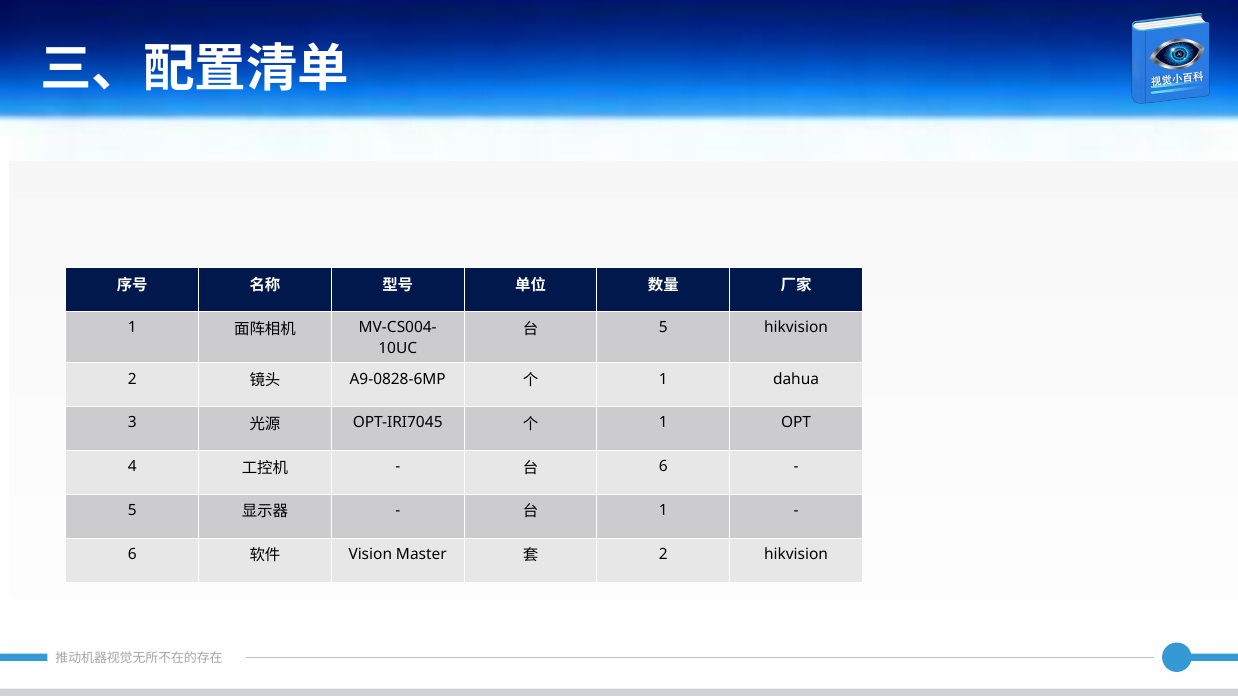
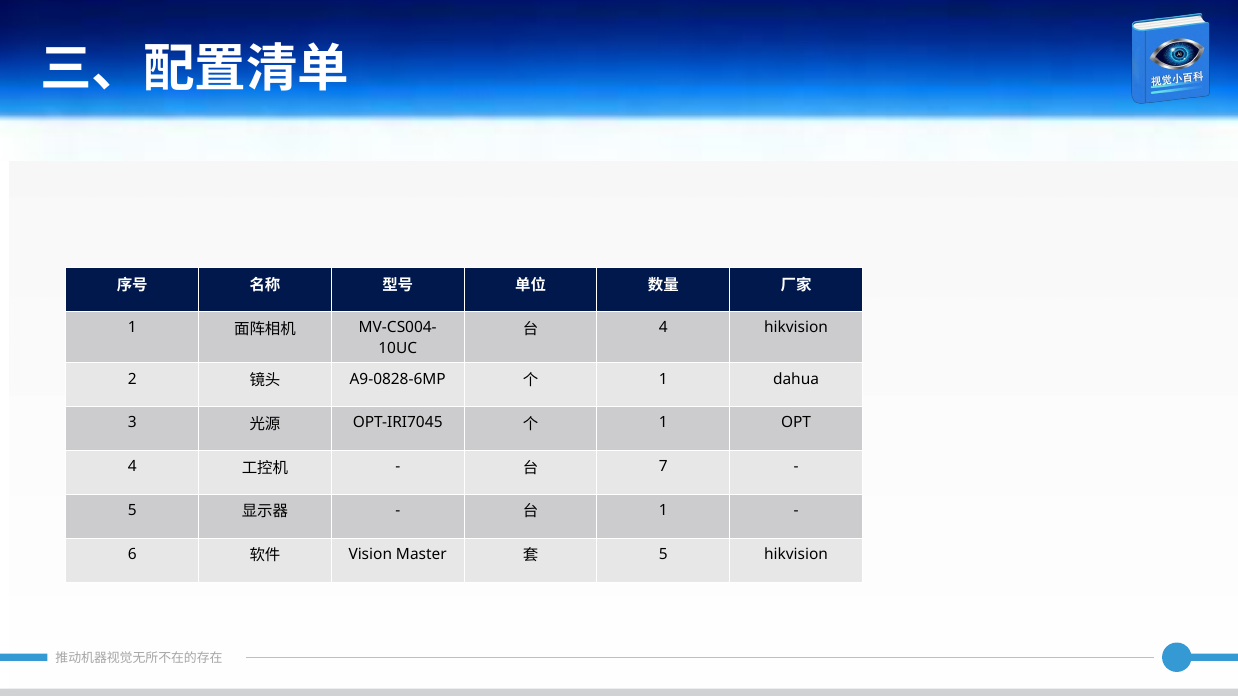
5 at (663, 328): 5 -> 4
6 at (663, 467): 6 -> 7
2 at (663, 555): 2 -> 5
